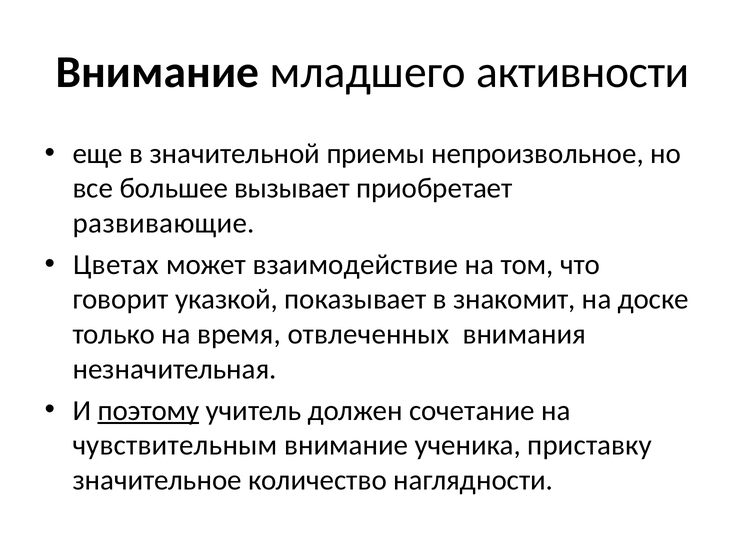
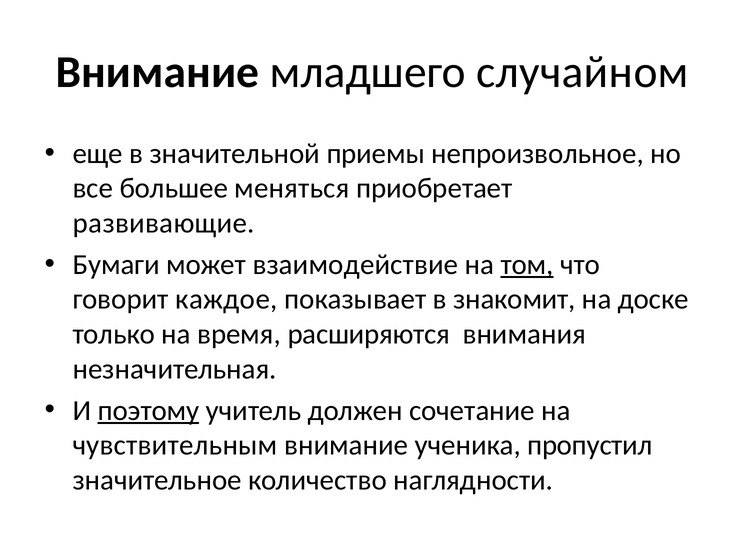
активности: активности -> случайном
вызывает: вызывает -> меняться
Цветах: Цветах -> Бумаги
том underline: none -> present
указкой: указкой -> каждое
отвлеченных: отвлеченных -> расширяются
приставку: приставку -> пропустил
